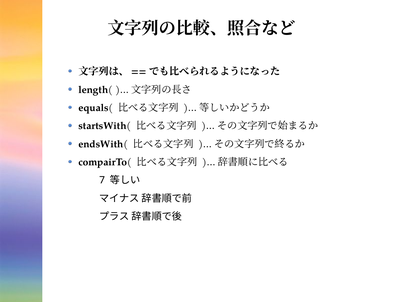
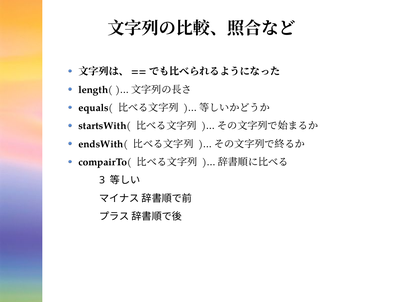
7: 7 -> 3
